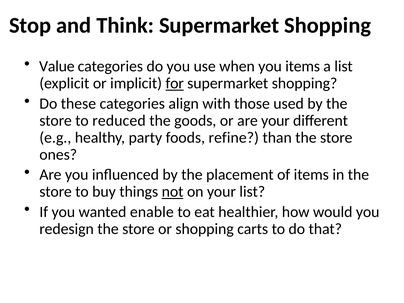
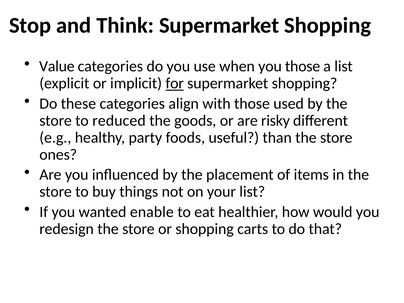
you items: items -> those
are your: your -> risky
refine: refine -> useful
not underline: present -> none
